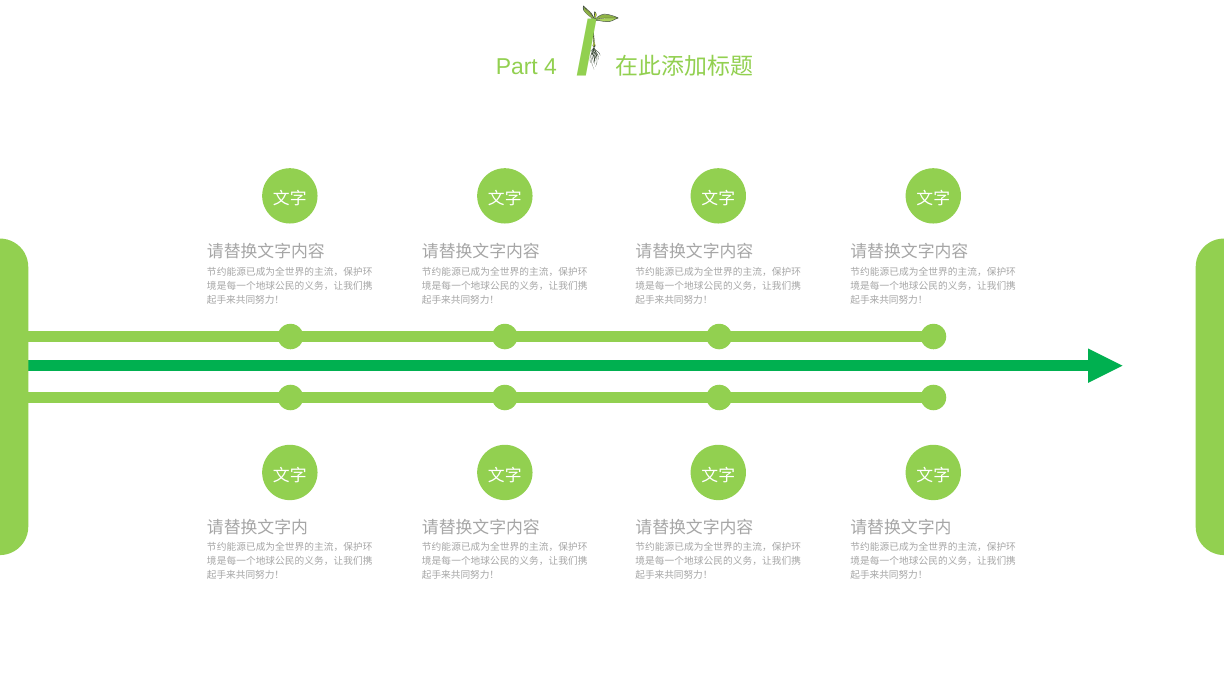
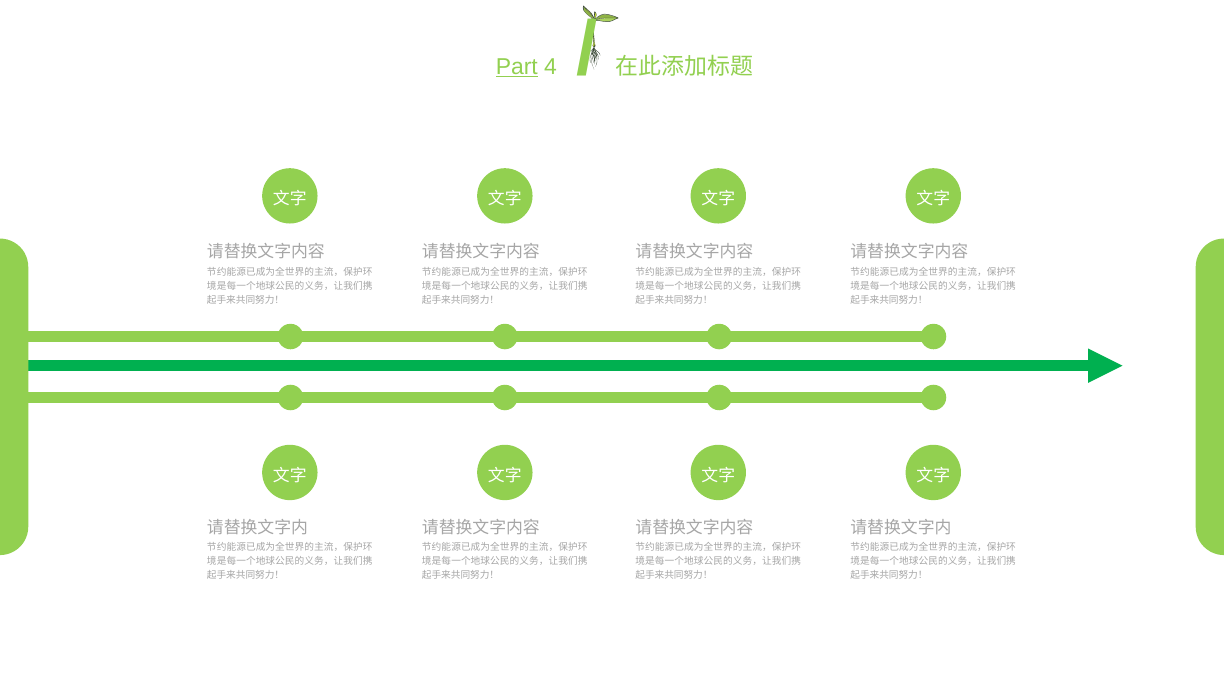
Part underline: none -> present
